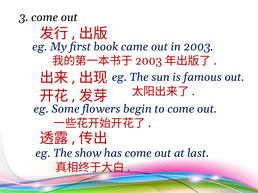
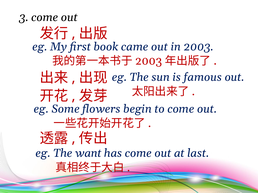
show: show -> want
